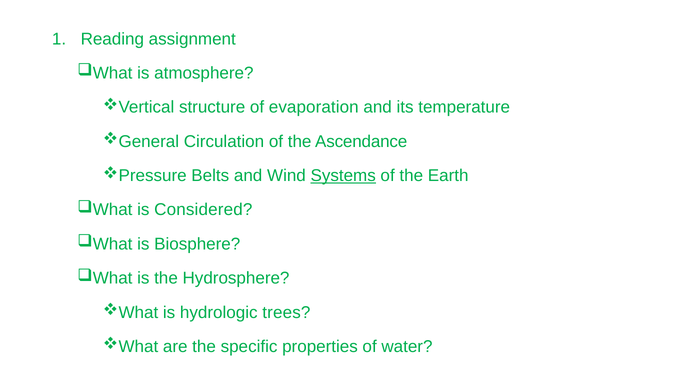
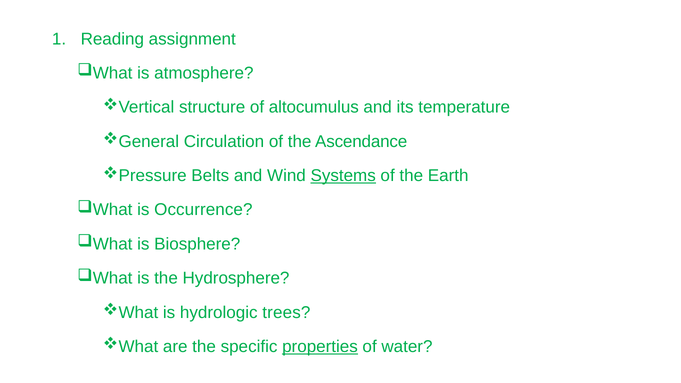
evaporation: evaporation -> altocumulus
Considered: Considered -> Occurrence
properties underline: none -> present
